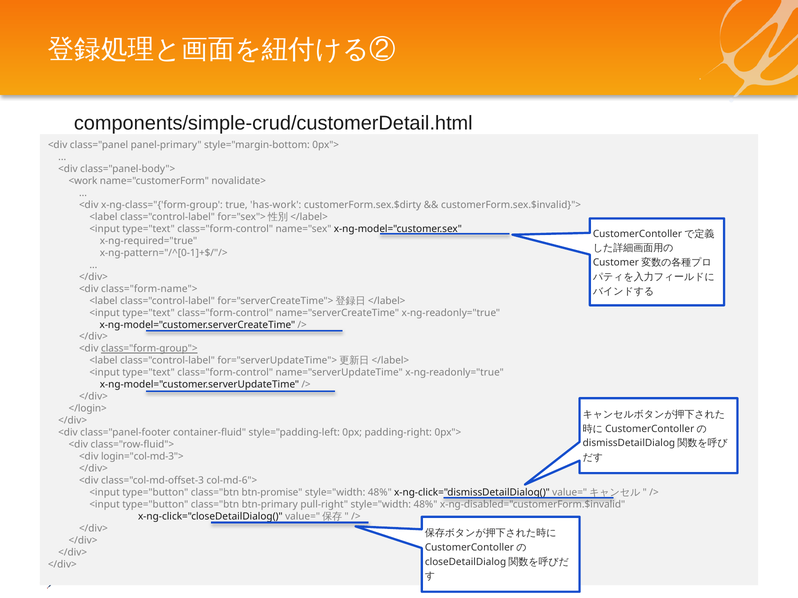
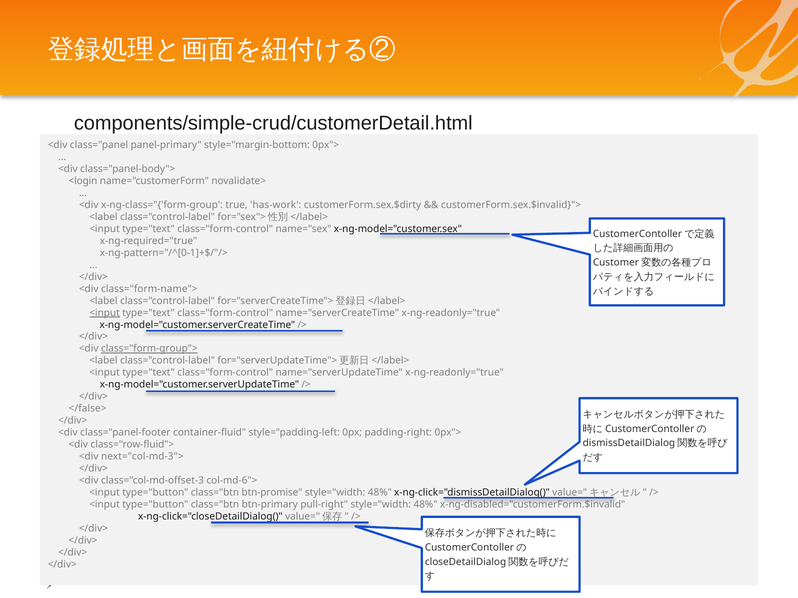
<work: <work -> <login
<input at (105, 313) underline: none -> present
</login>: </login> -> </false>
login="col-md-3">: login="col-md-3"> -> next="col-md-3">
